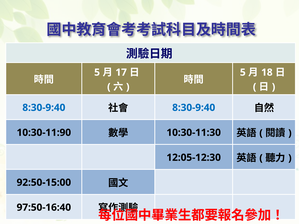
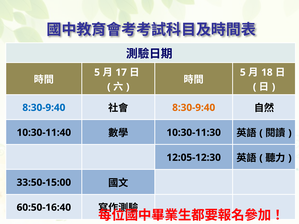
8:30-9:40 at (194, 108) colour: blue -> orange
10:30-11:90: 10:30-11:90 -> 10:30-11:40
92:50-15:00: 92:50-15:00 -> 33:50-15:00
97:50-16:40: 97:50-16:40 -> 60:50-16:40
